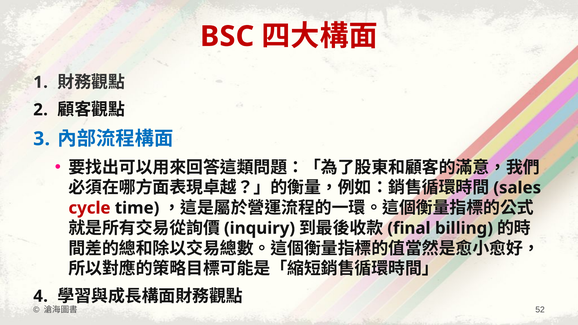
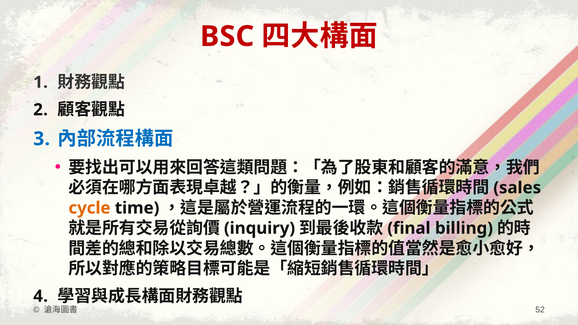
cycle colour: red -> orange
